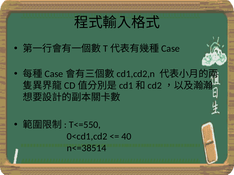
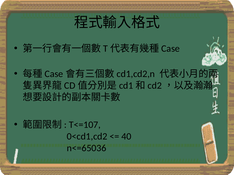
T<=550: T<=550 -> T<=107
n<=38514: n<=38514 -> n<=65036
